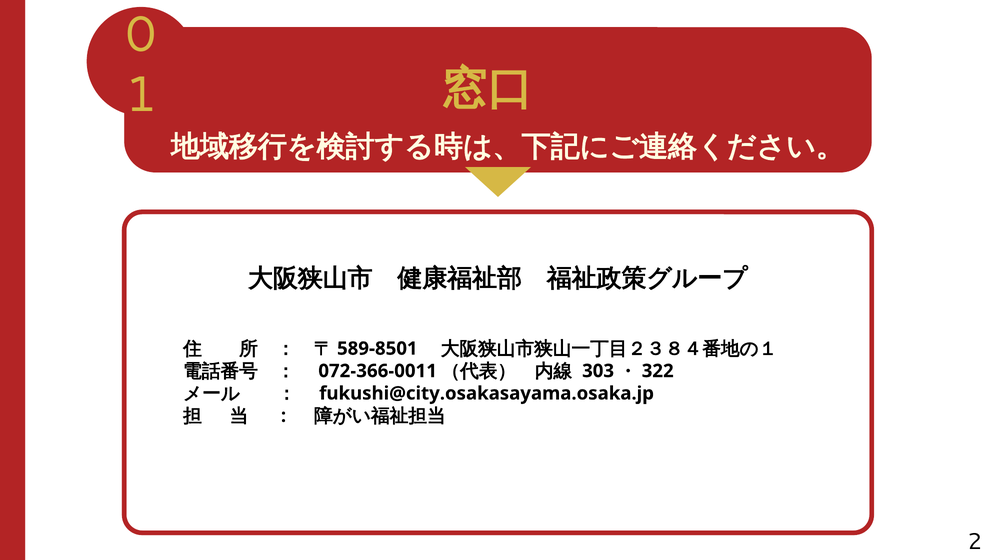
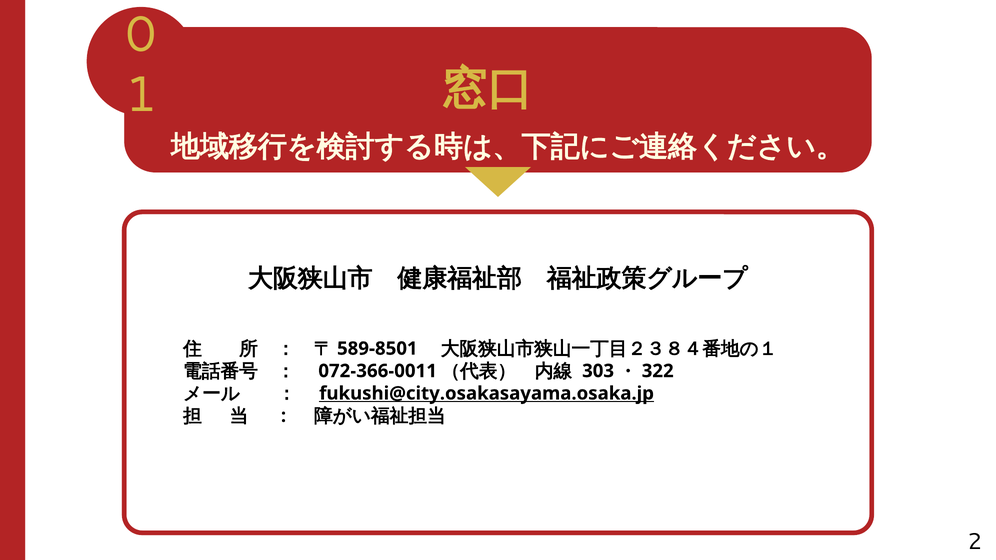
fukushi@city.osakasayama.osaka.jp underline: none -> present
